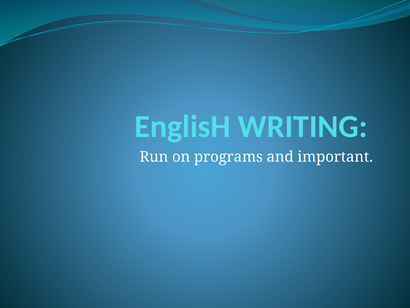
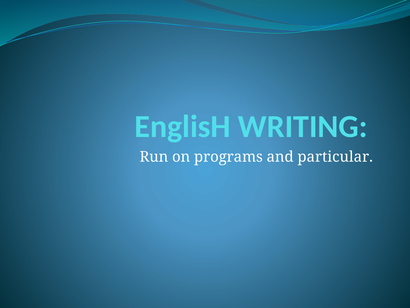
important: important -> particular
